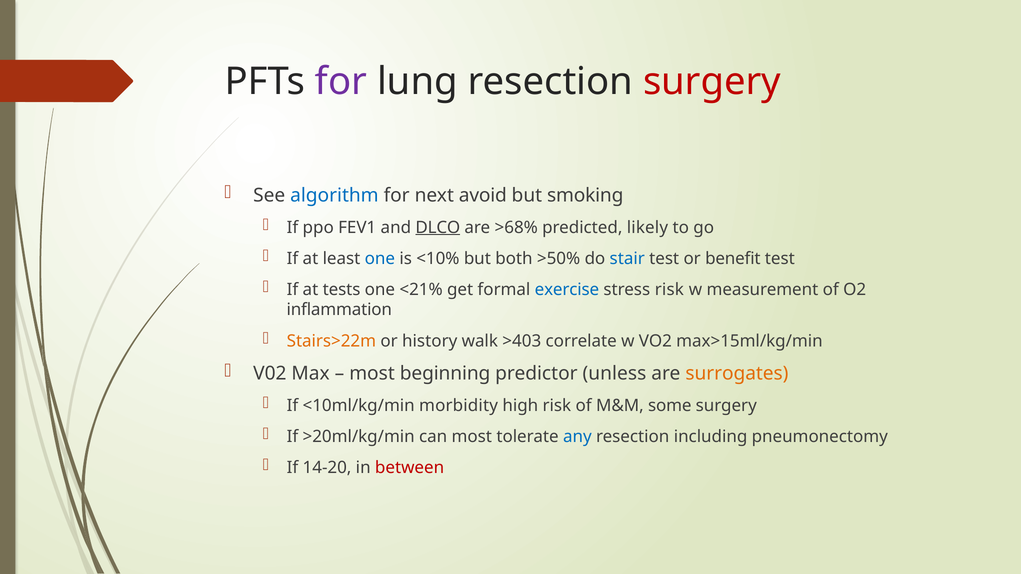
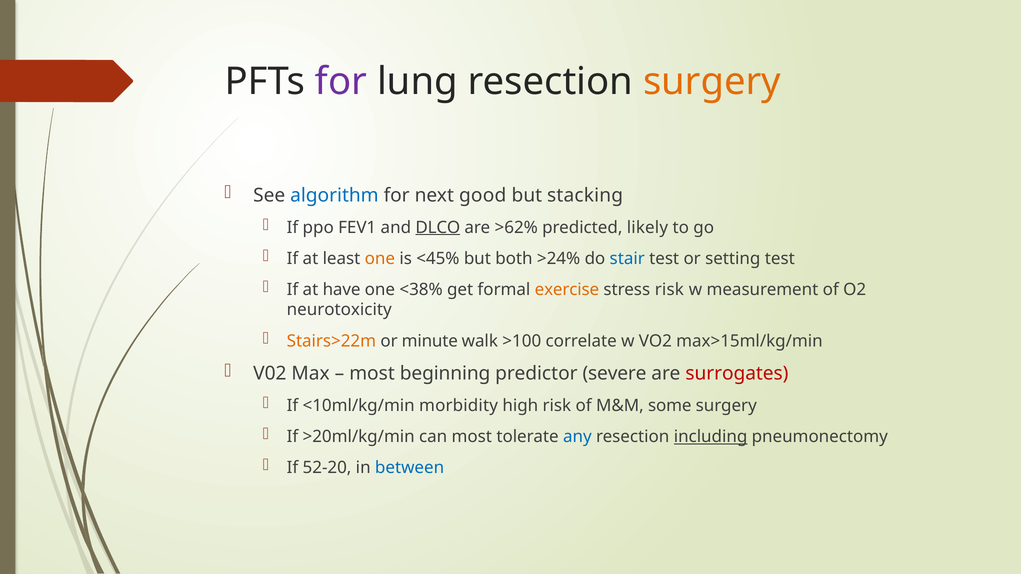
surgery at (712, 82) colour: red -> orange
avoid: avoid -> good
smoking: smoking -> stacking
>68%: >68% -> >62%
one at (380, 259) colour: blue -> orange
<10%: <10% -> <45%
>50%: >50% -> >24%
benefit: benefit -> setting
tests: tests -> have
<21%: <21% -> <38%
exercise colour: blue -> orange
inflammation: inflammation -> neurotoxicity
history: history -> minute
>403: >403 -> >100
unless: unless -> severe
surrogates colour: orange -> red
including underline: none -> present
14-20: 14-20 -> 52-20
between colour: red -> blue
